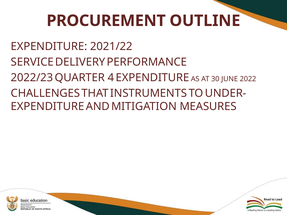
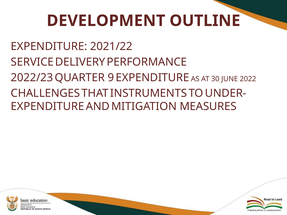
PROCUREMENT: PROCUREMENT -> DEVELOPMENT
4: 4 -> 9
